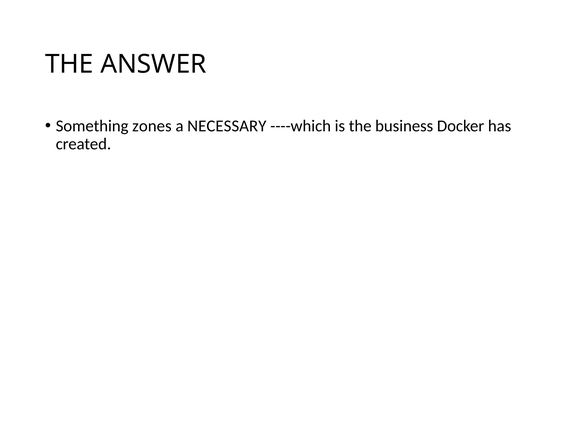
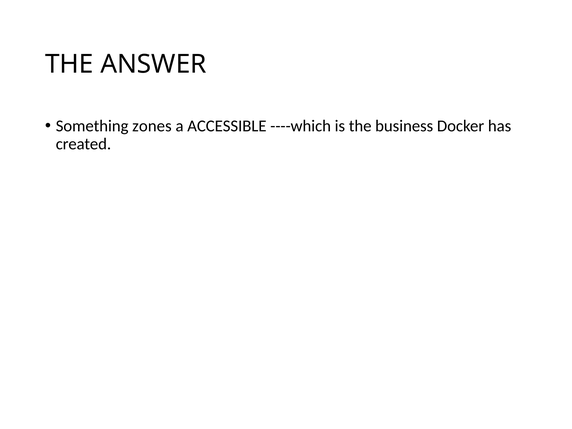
NECESSARY: NECESSARY -> ACCESSIBLE
